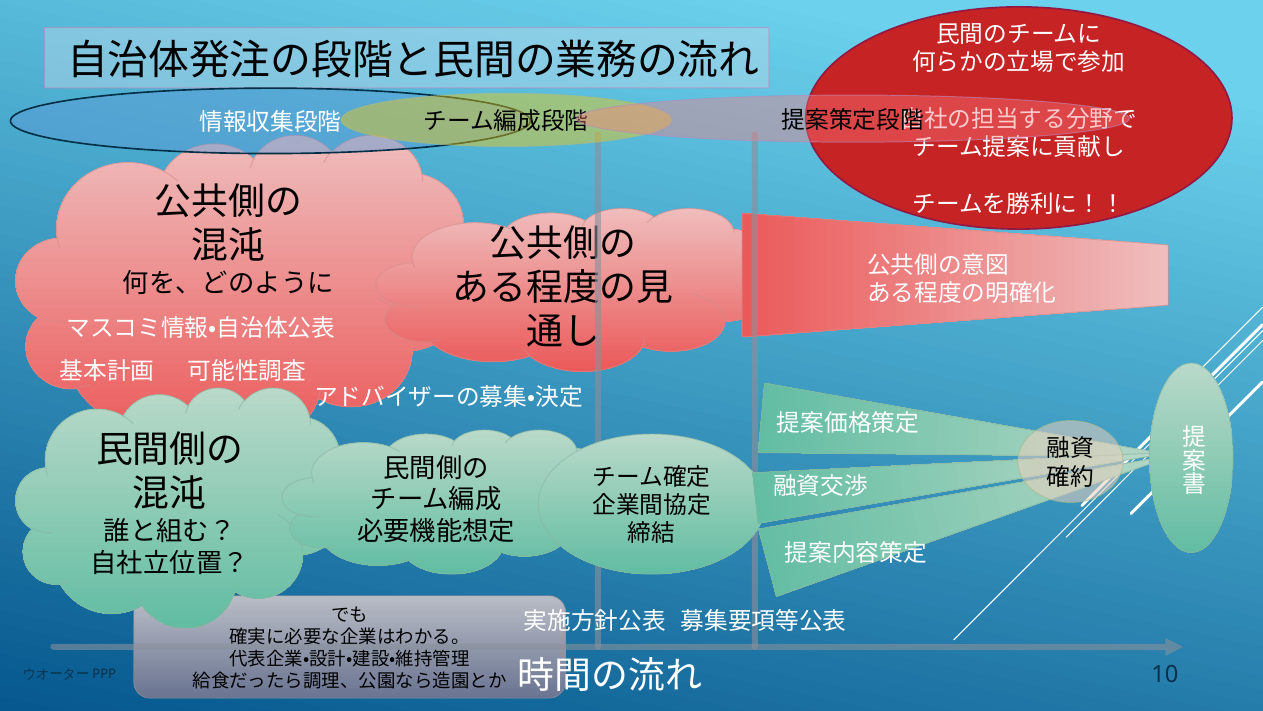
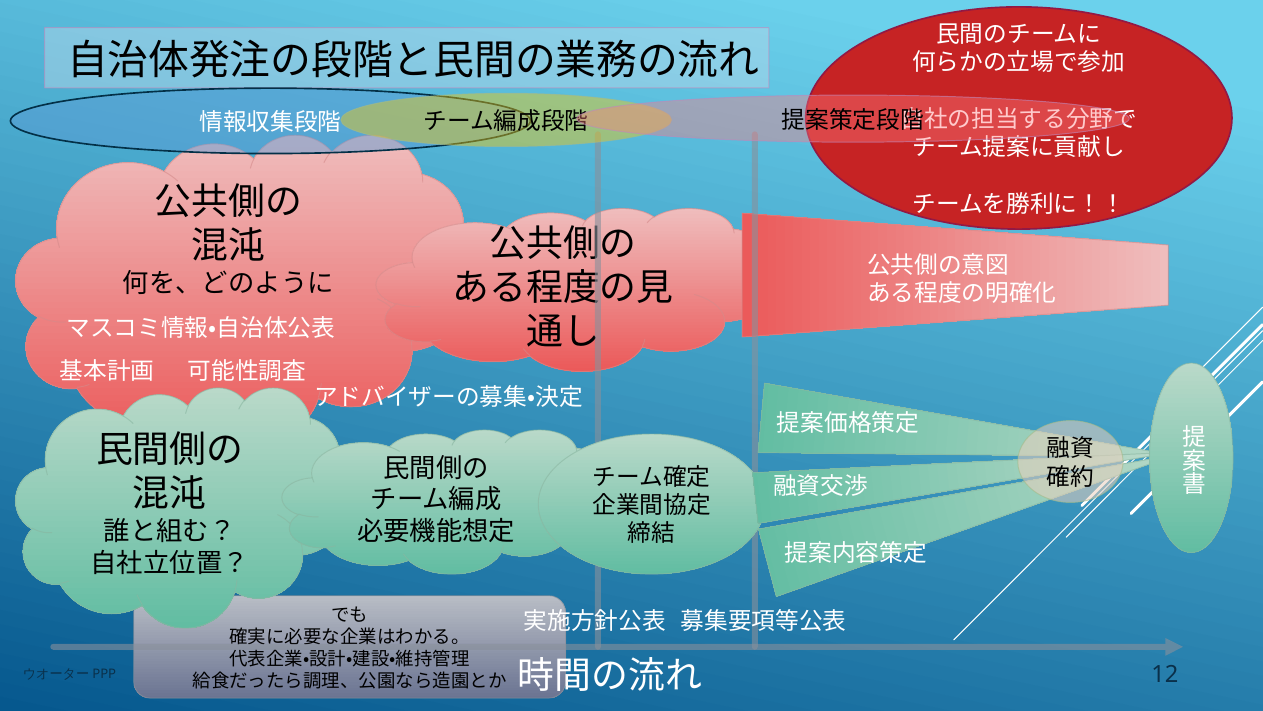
10: 10 -> 12
